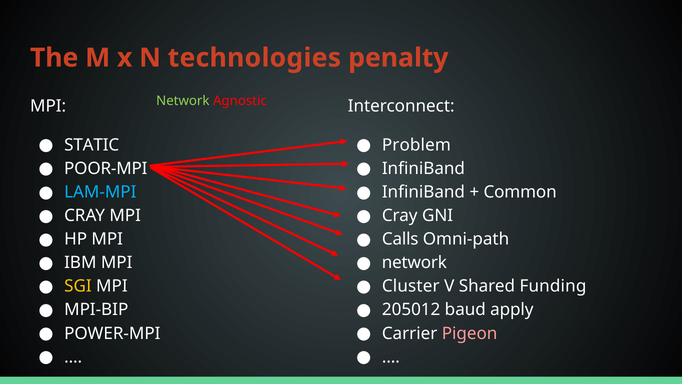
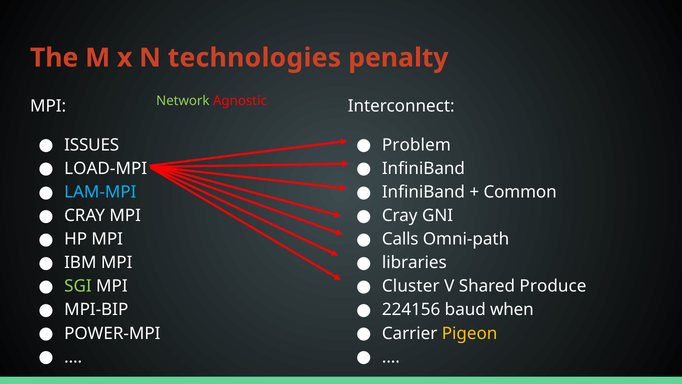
STATIC: STATIC -> ISSUES
POOR-MPI: POOR-MPI -> LOAD-MPI
network at (414, 263): network -> libraries
SGI colour: yellow -> light green
Funding: Funding -> Produce
205012: 205012 -> 224156
apply: apply -> when
Pigeon colour: pink -> yellow
